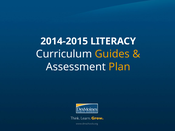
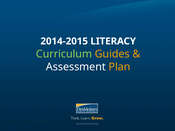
Curriculum colour: white -> light green
